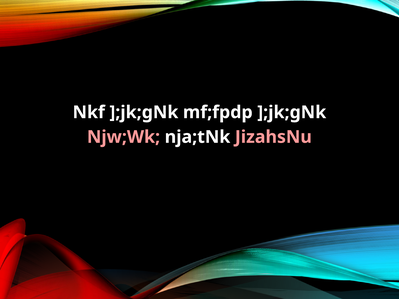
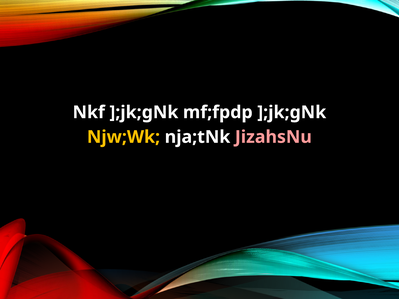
Njw;Wk colour: pink -> yellow
